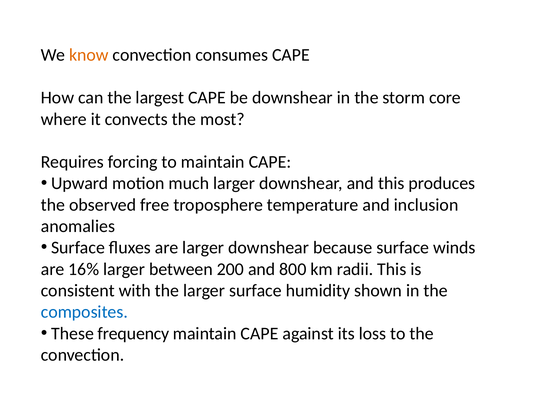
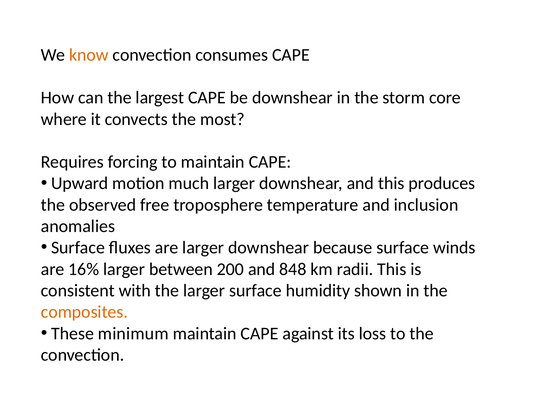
800: 800 -> 848
composites colour: blue -> orange
frequency: frequency -> minimum
